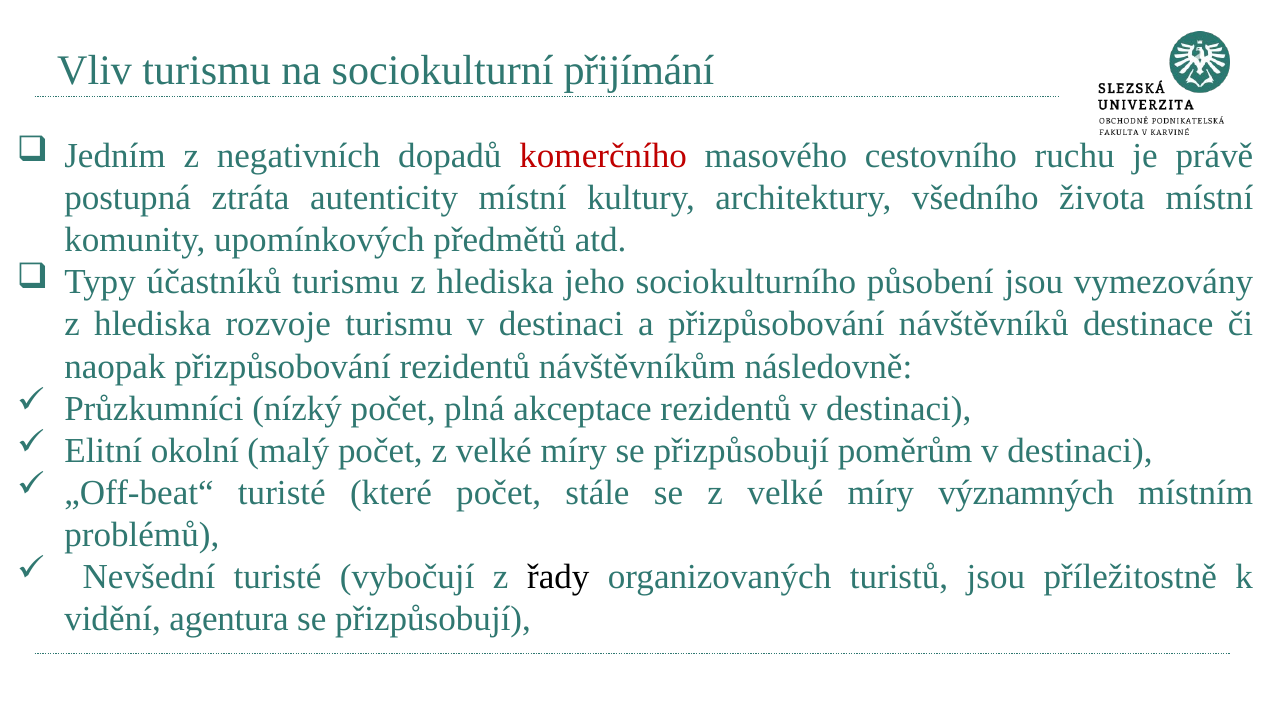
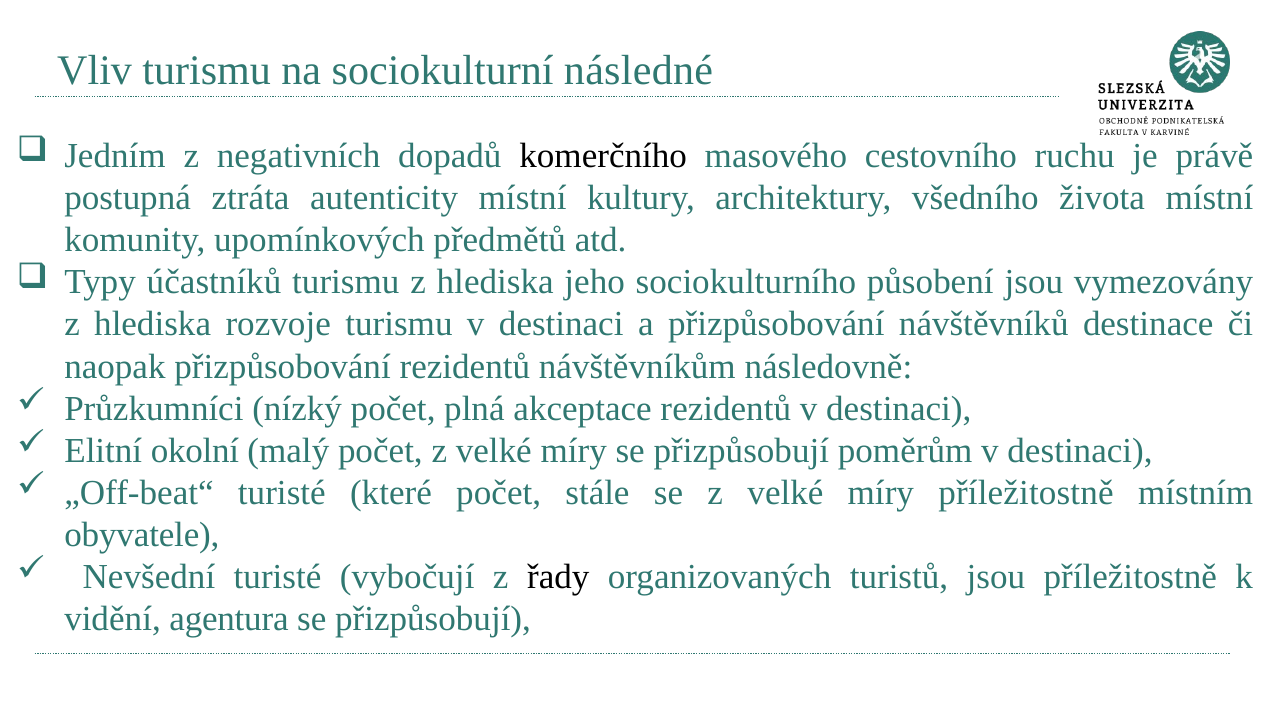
přijímání: přijímání -> následné
komerčního colour: red -> black
míry významných: významných -> příležitostně
problémů: problémů -> obyvatele
